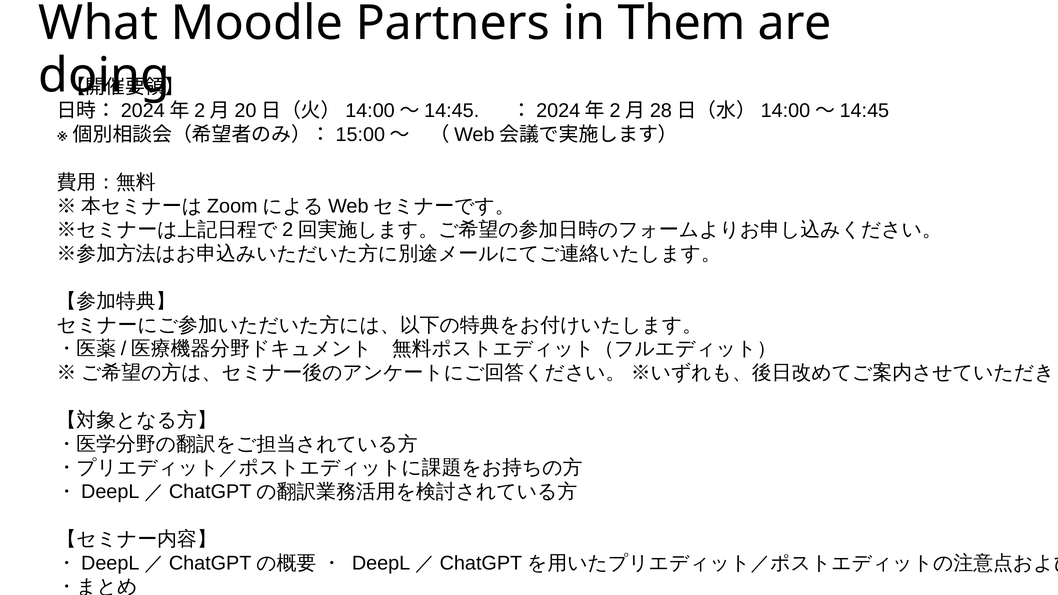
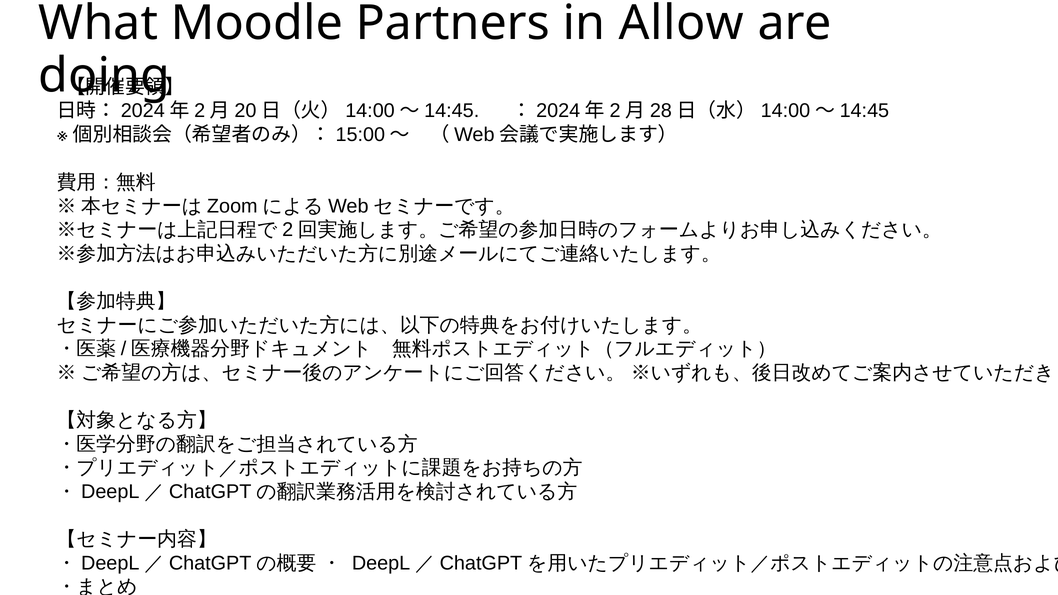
Them: Them -> Allow
